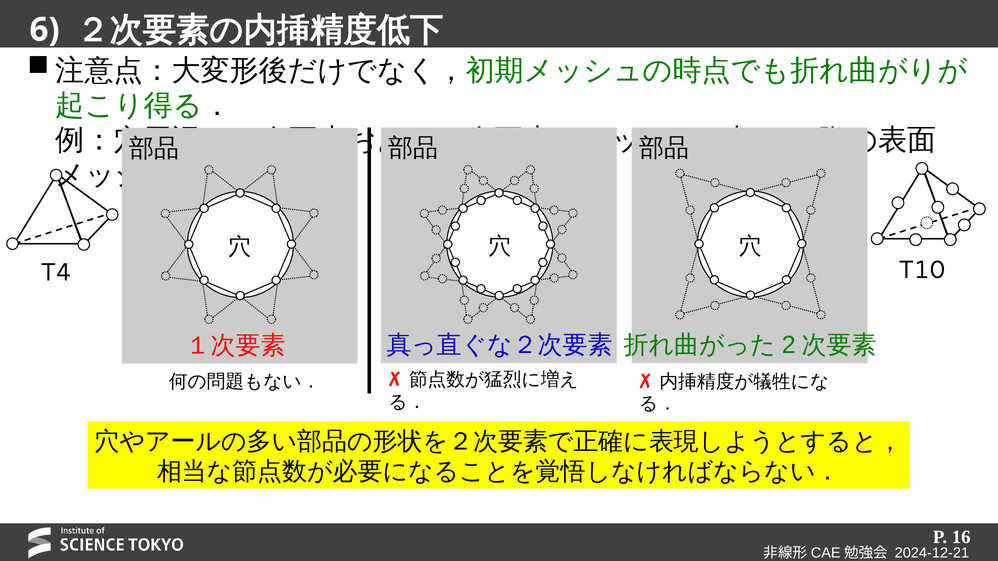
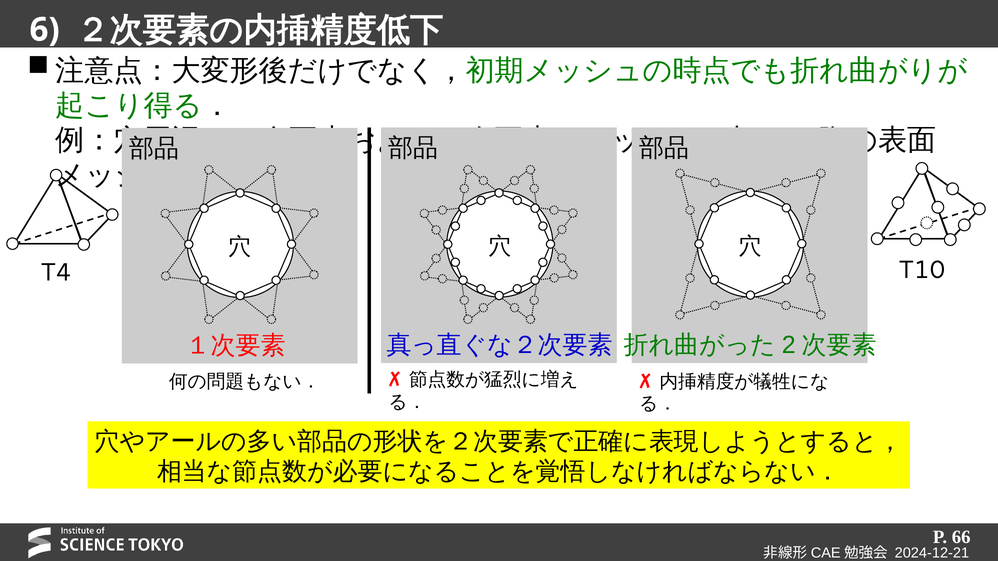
16: 16 -> 66
